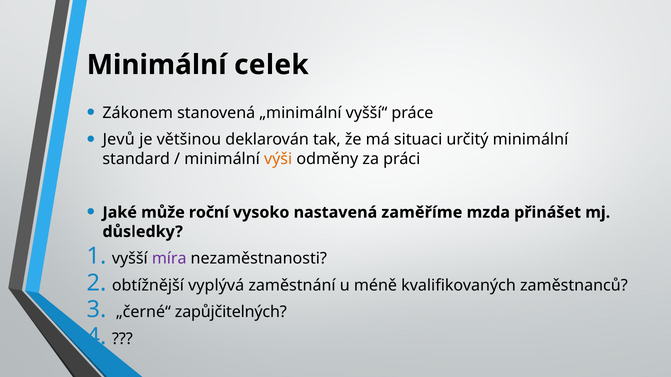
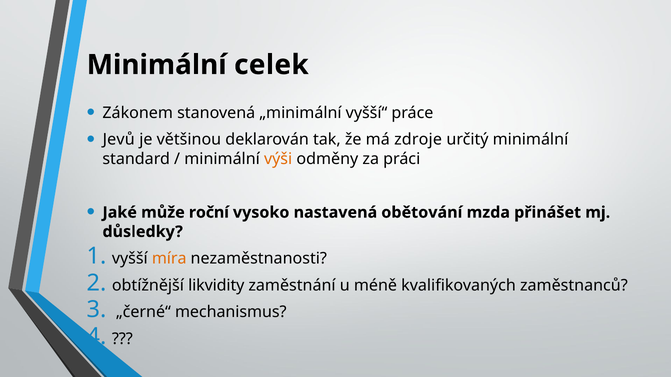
situaci: situaci -> zdroje
zaměříme: zaměříme -> obětování
míra colour: purple -> orange
vyplývá: vyplývá -> likvidity
zapůjčitelných: zapůjčitelných -> mechanismus
